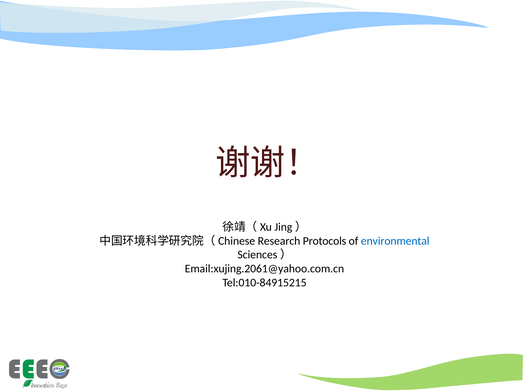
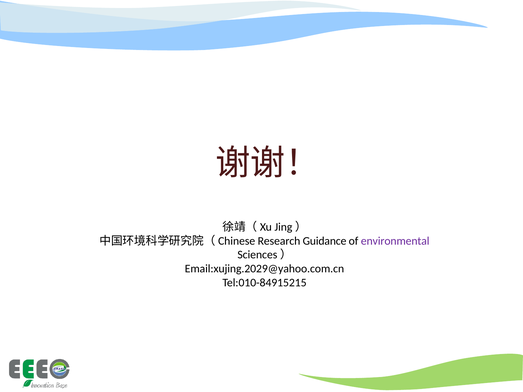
Protocols: Protocols -> Guidance
environmental colour: blue -> purple
Email:xujing.2061@yahoo.com.cn: Email:xujing.2061@yahoo.com.cn -> Email:xujing.2029@yahoo.com.cn
